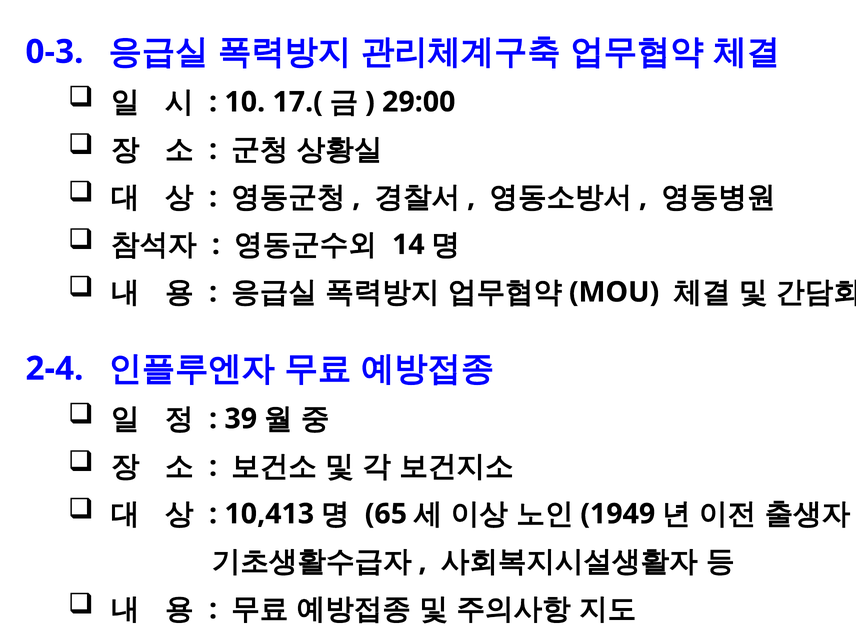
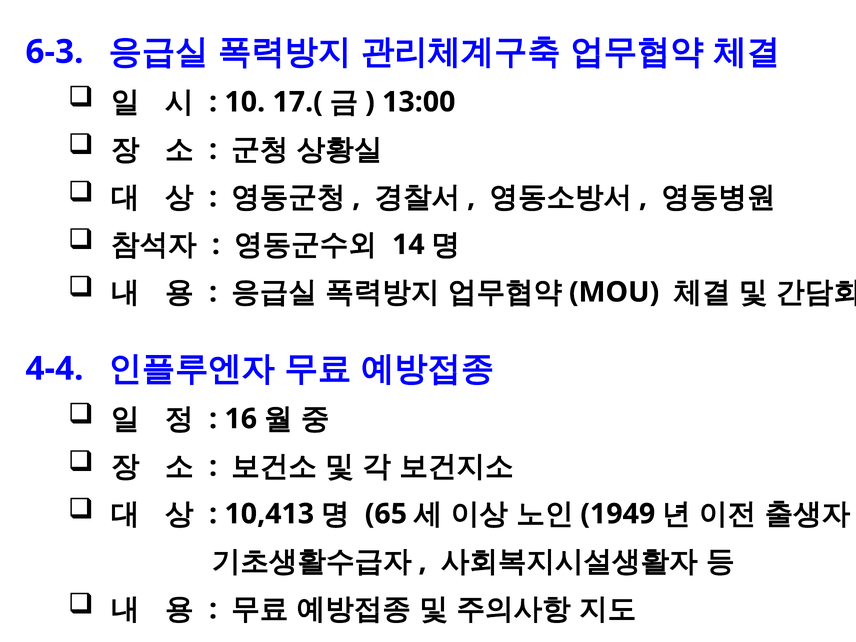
0-3: 0-3 -> 6-3
29:00: 29:00 -> 13:00
2-4: 2-4 -> 4-4
39: 39 -> 16
